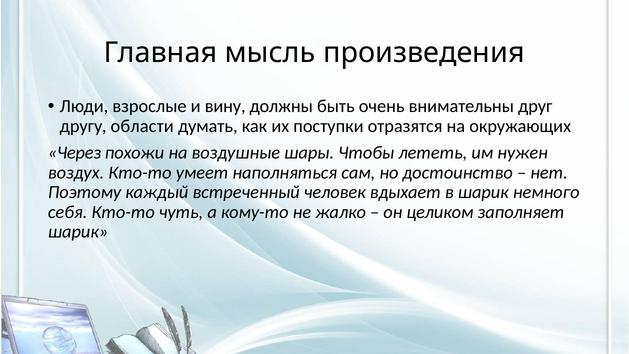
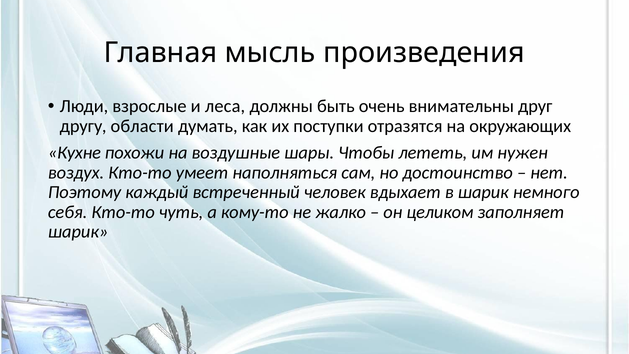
вину: вину -> леса
Через: Через -> Кухне
